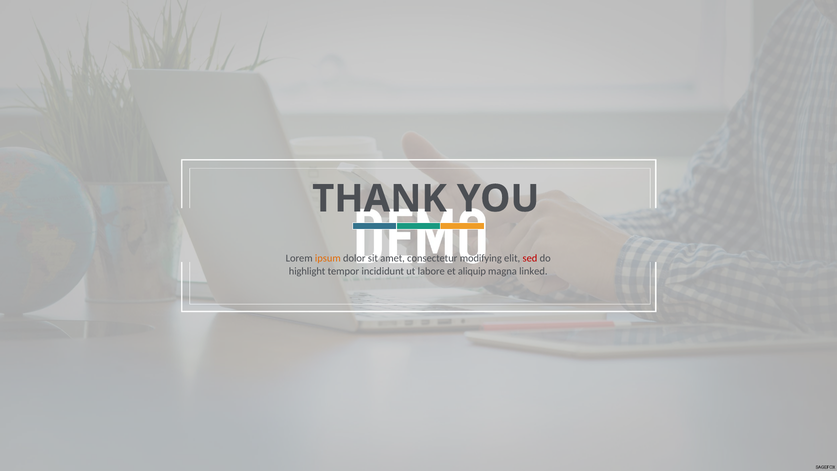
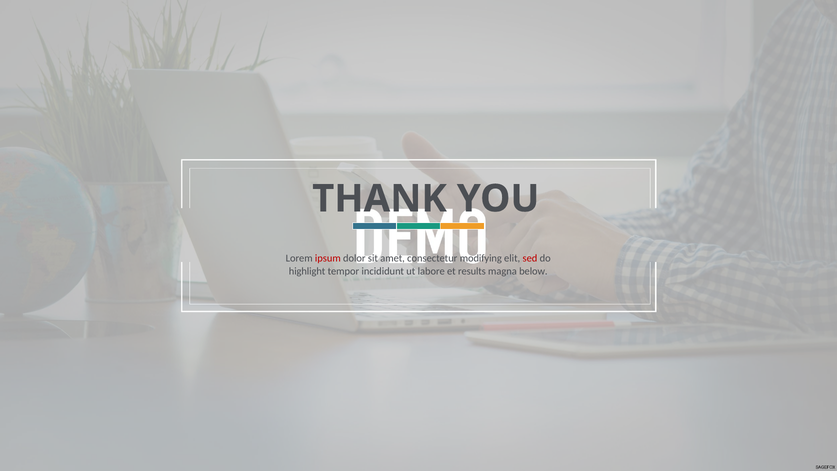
ipsum colour: orange -> red
aliquip: aliquip -> results
linked: linked -> below
